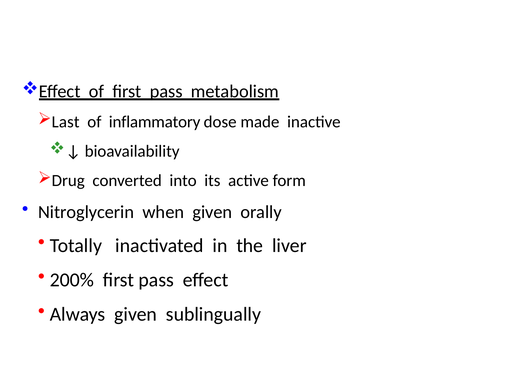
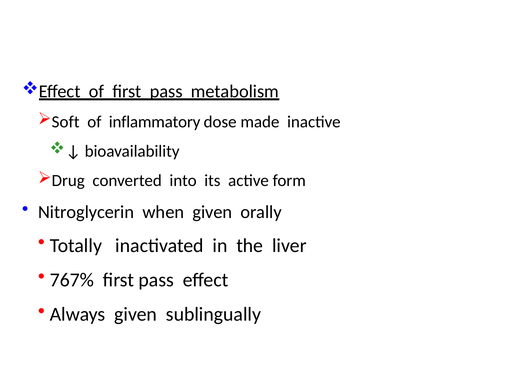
Last: Last -> Soft
200%: 200% -> 767%
